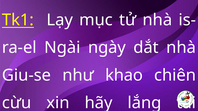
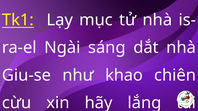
ngày: ngày -> sáng
